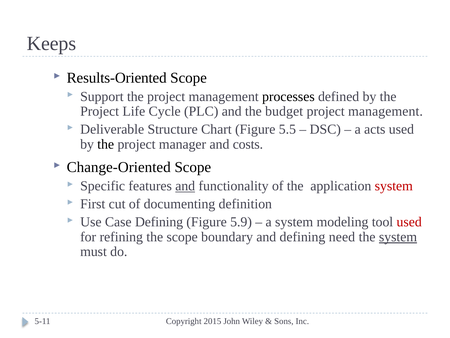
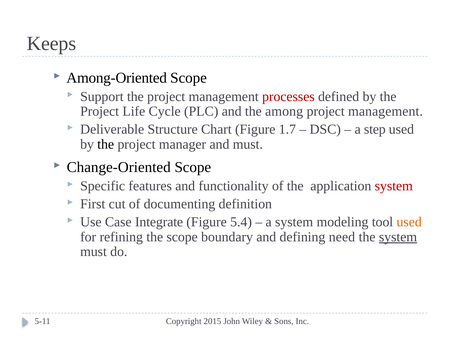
Results-Oriented: Results-Oriented -> Among-Oriented
processes colour: black -> red
budget: budget -> among
5.5: 5.5 -> 1.7
acts: acts -> step
and costs: costs -> must
and at (185, 186) underline: present -> none
Case Defining: Defining -> Integrate
5.9: 5.9 -> 5.4
used at (409, 222) colour: red -> orange
